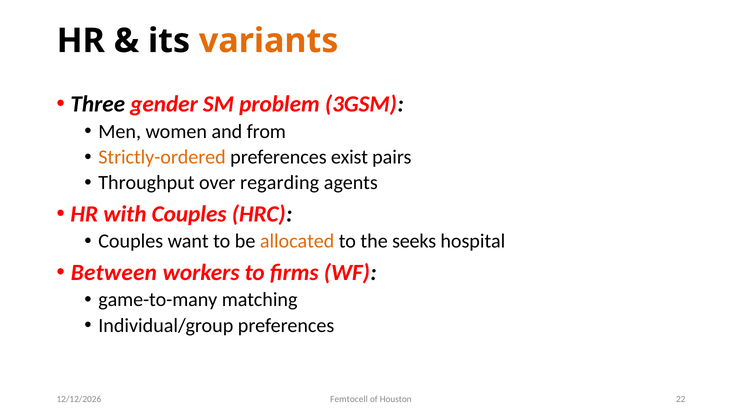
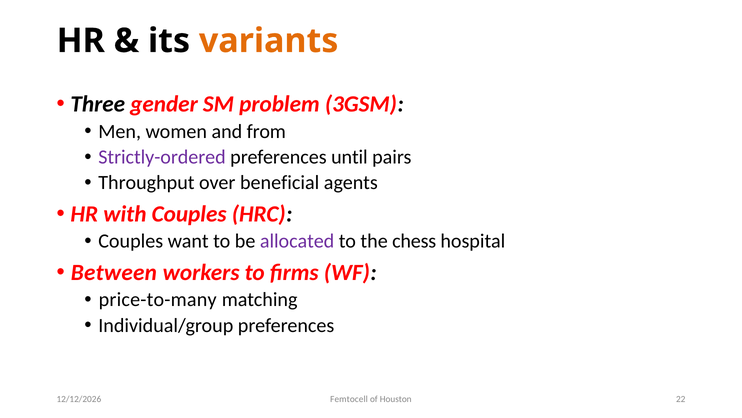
Strictly-ordered colour: orange -> purple
exist: exist -> until
regarding: regarding -> beneficial
allocated colour: orange -> purple
seeks: seeks -> chess
game-to-many: game-to-many -> price-to-many
